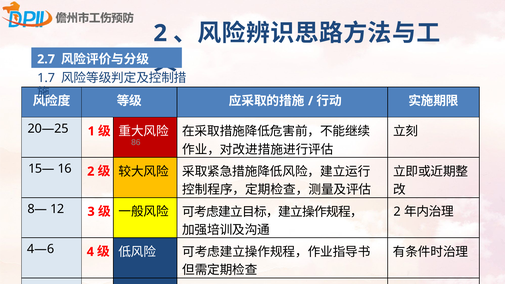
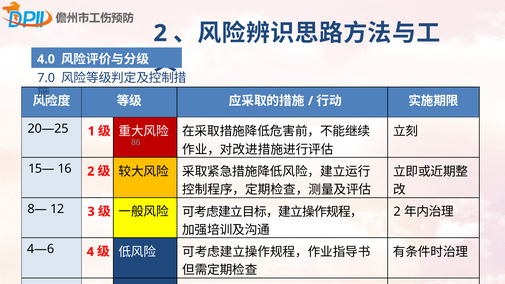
2.7: 2.7 -> 4.0
1.7: 1.7 -> 7.0
